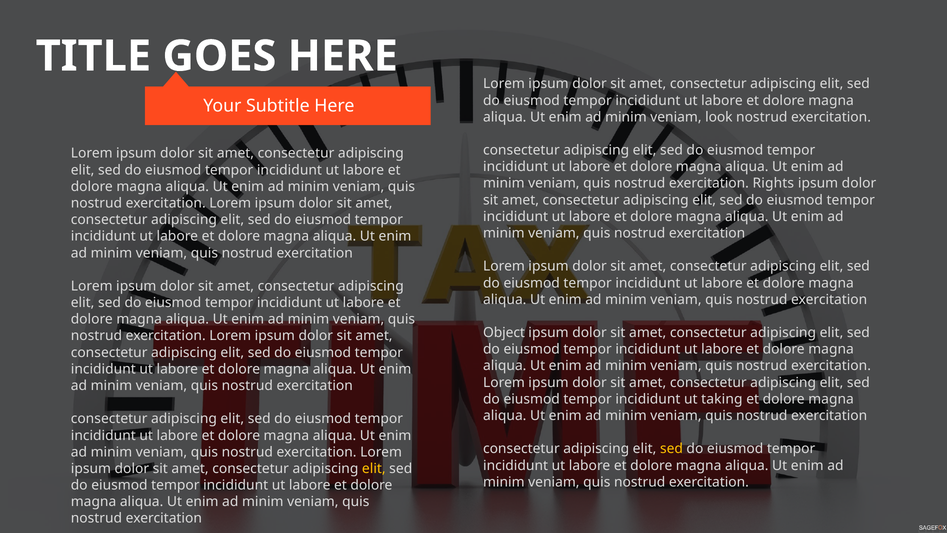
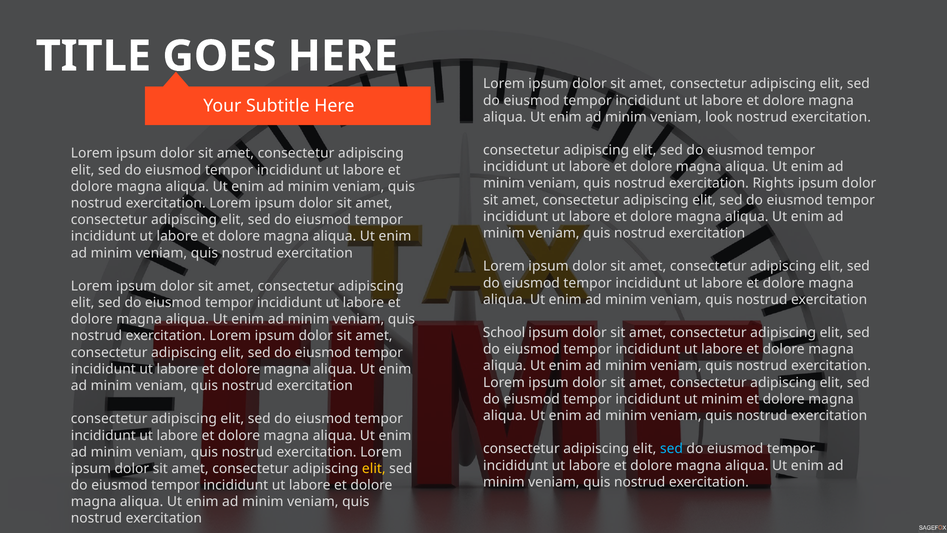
Object: Object -> School
ut taking: taking -> minim
sed at (671, 449) colour: yellow -> light blue
